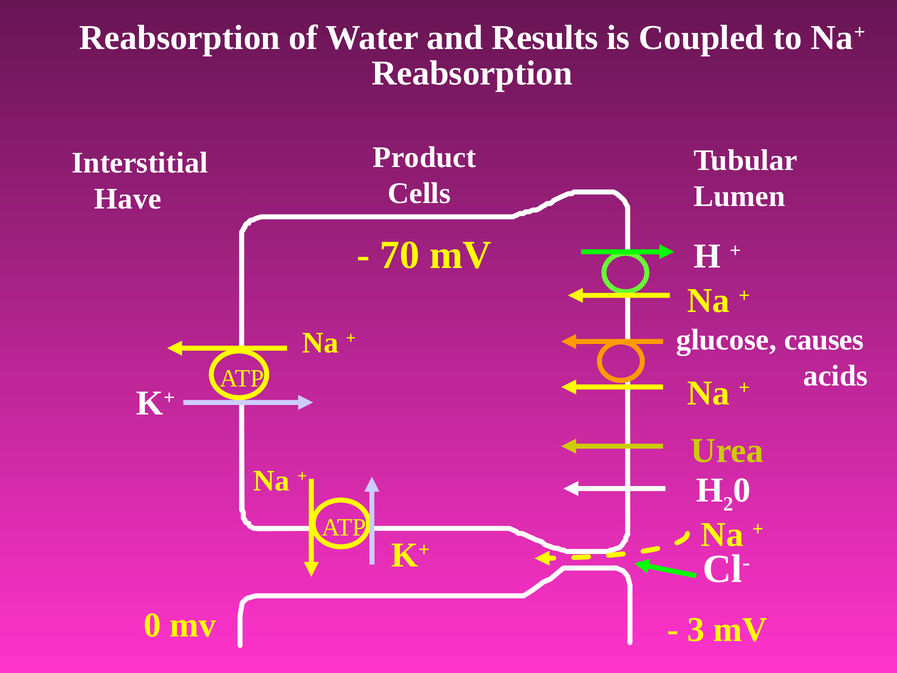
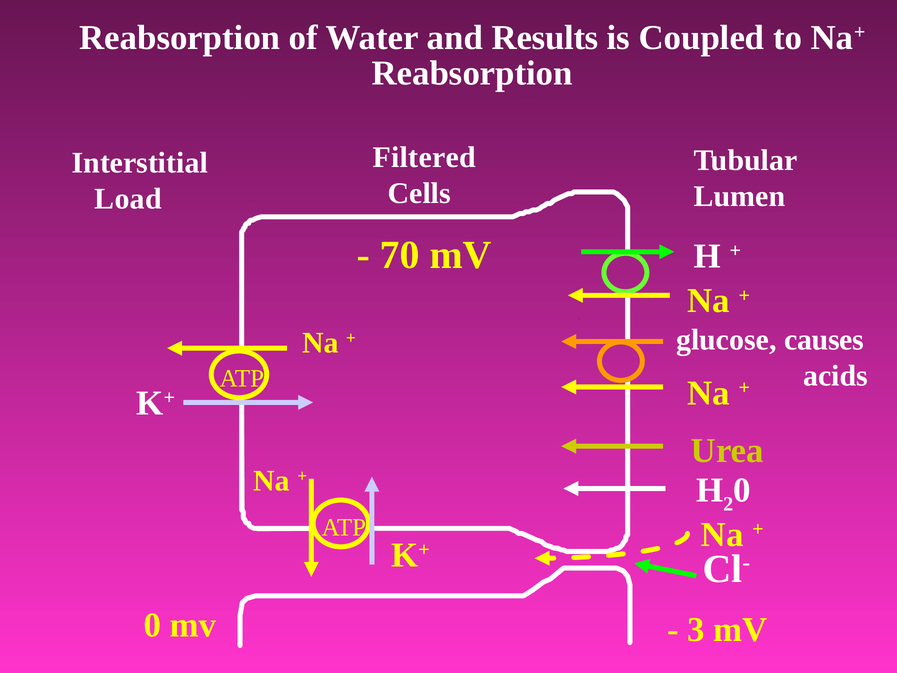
Product: Product -> Filtered
Have: Have -> Load
